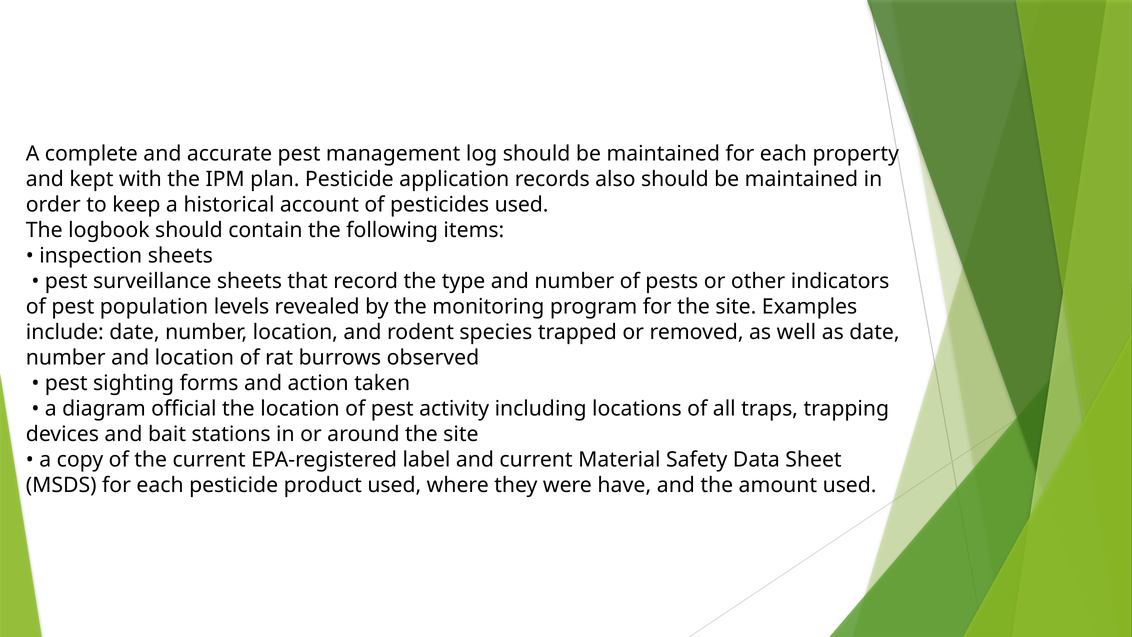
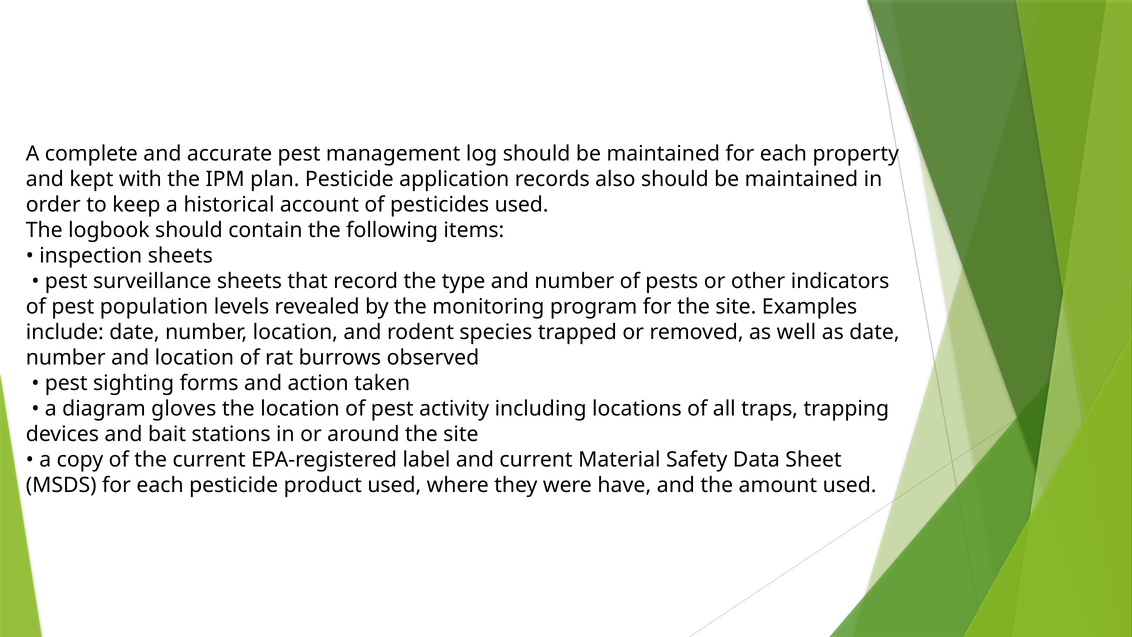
official: official -> gloves
